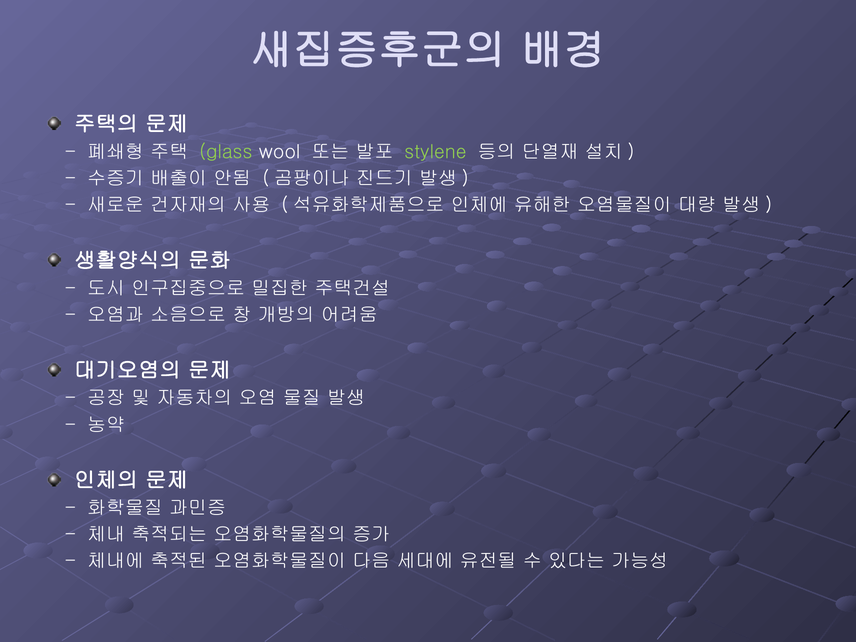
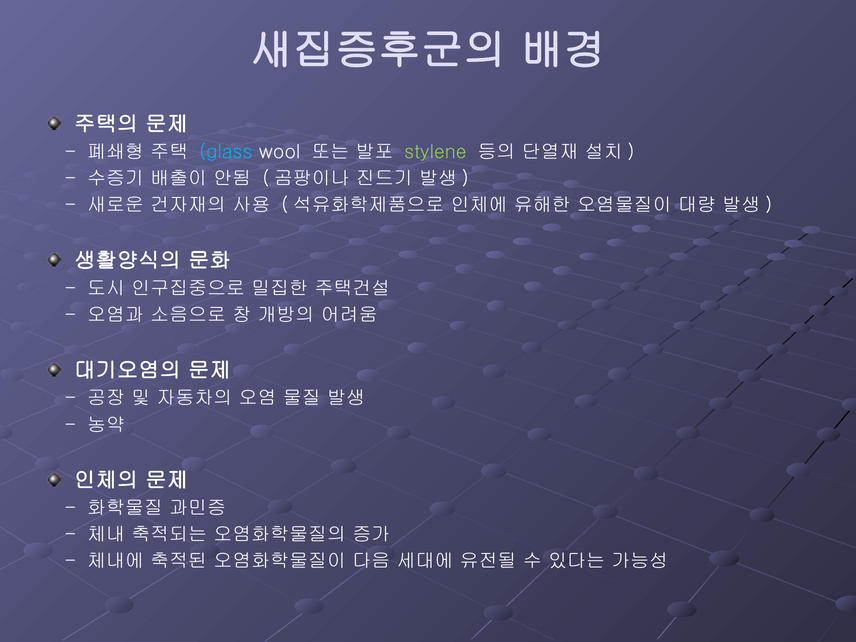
glass colour: light green -> light blue
